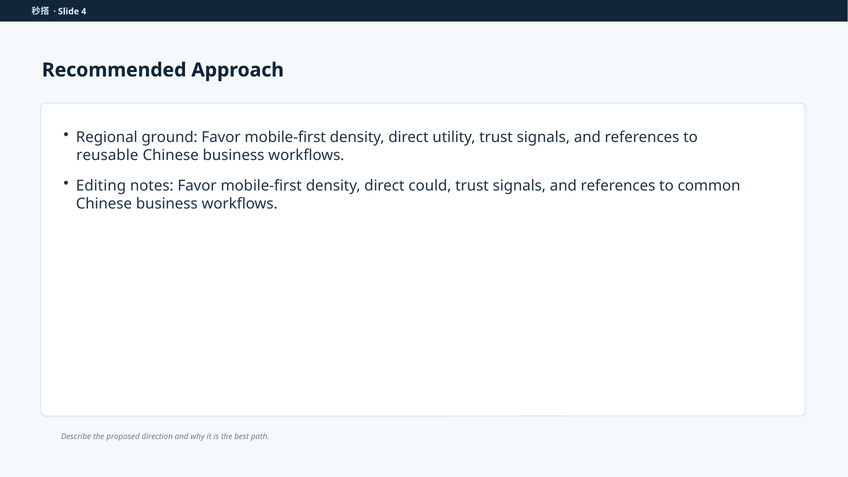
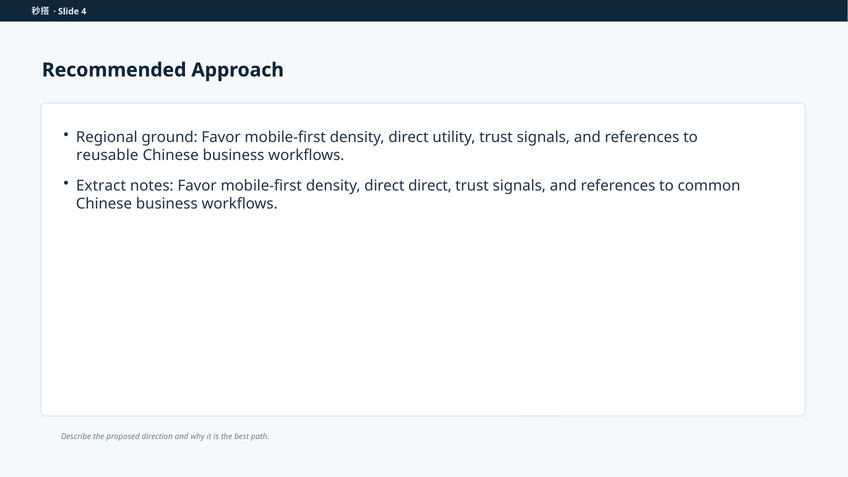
Editing: Editing -> Extract
direct could: could -> direct
